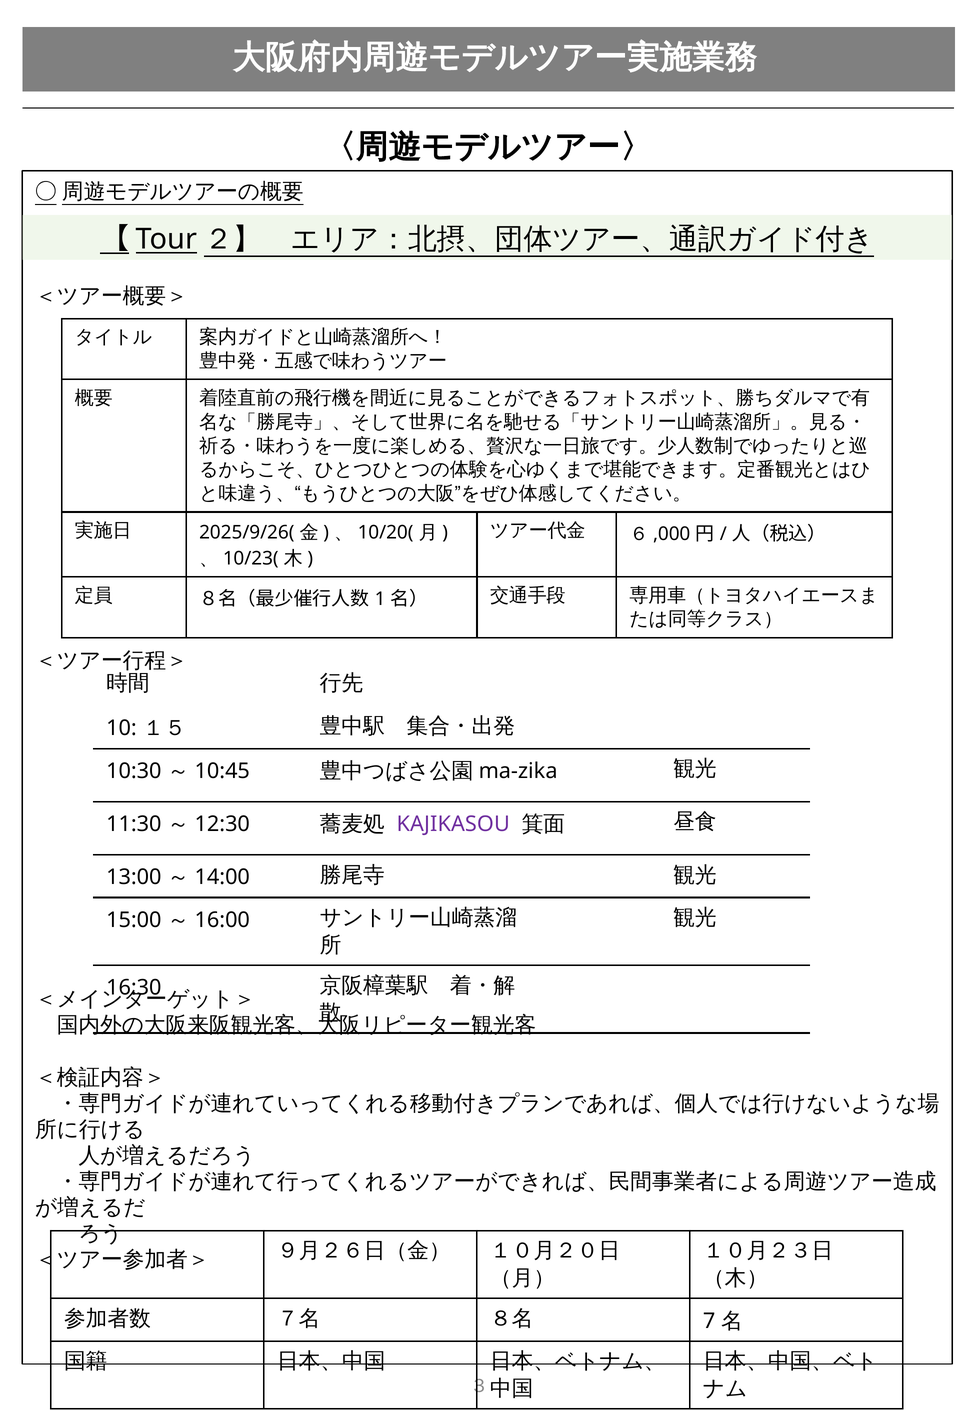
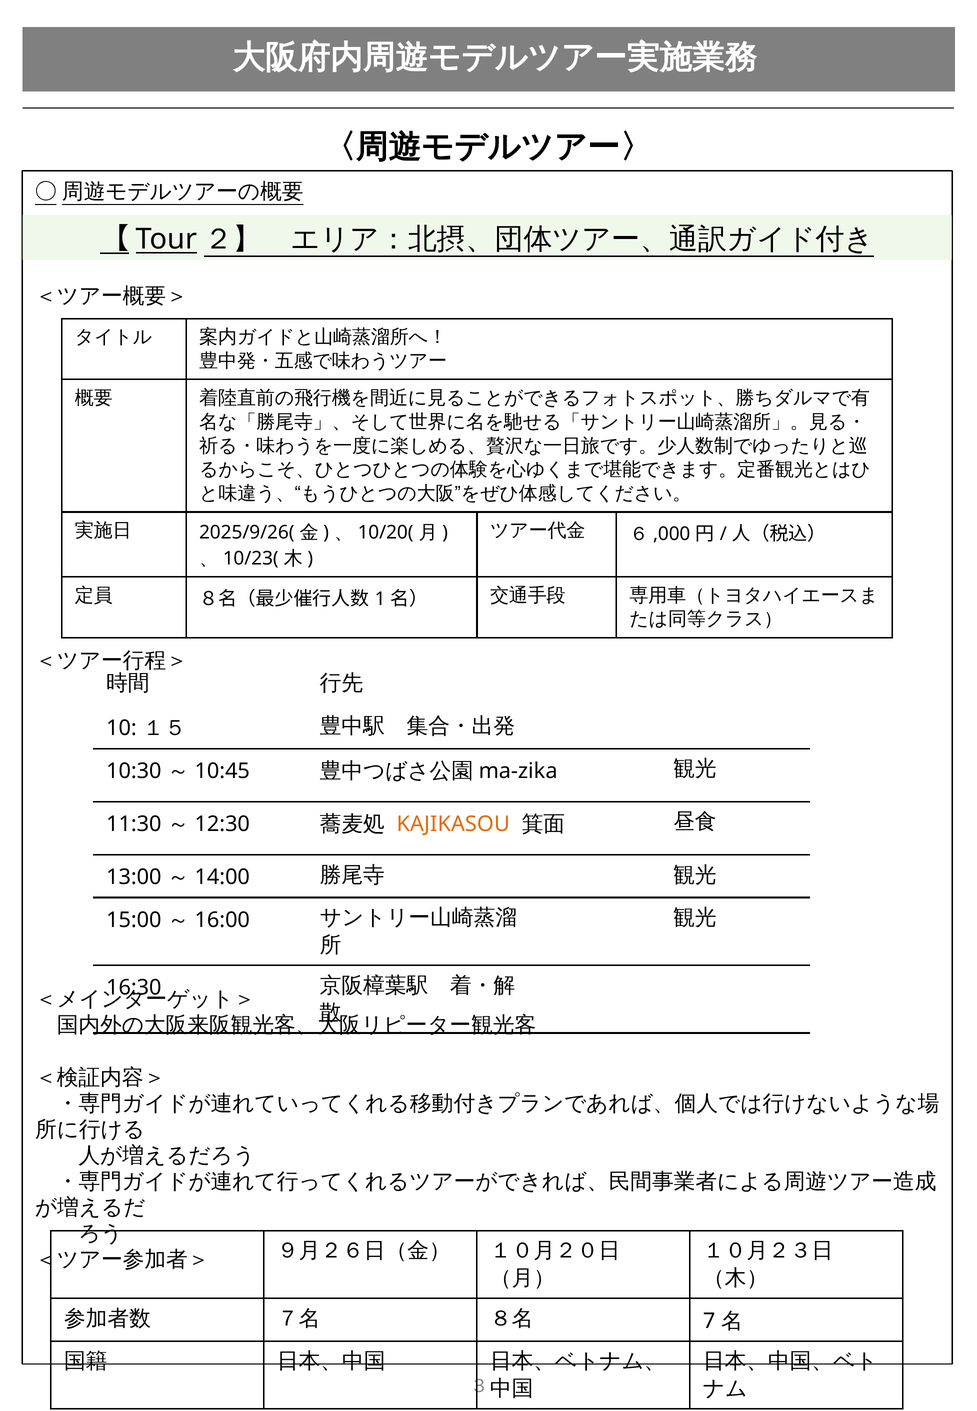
KAJIKASOU colour: purple -> orange
